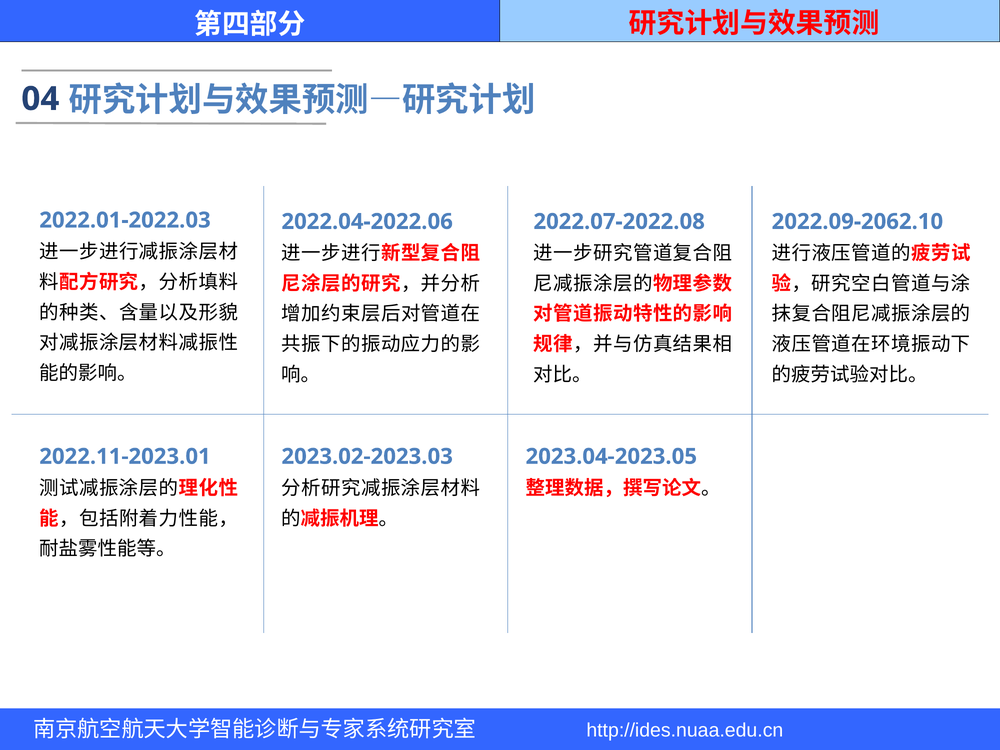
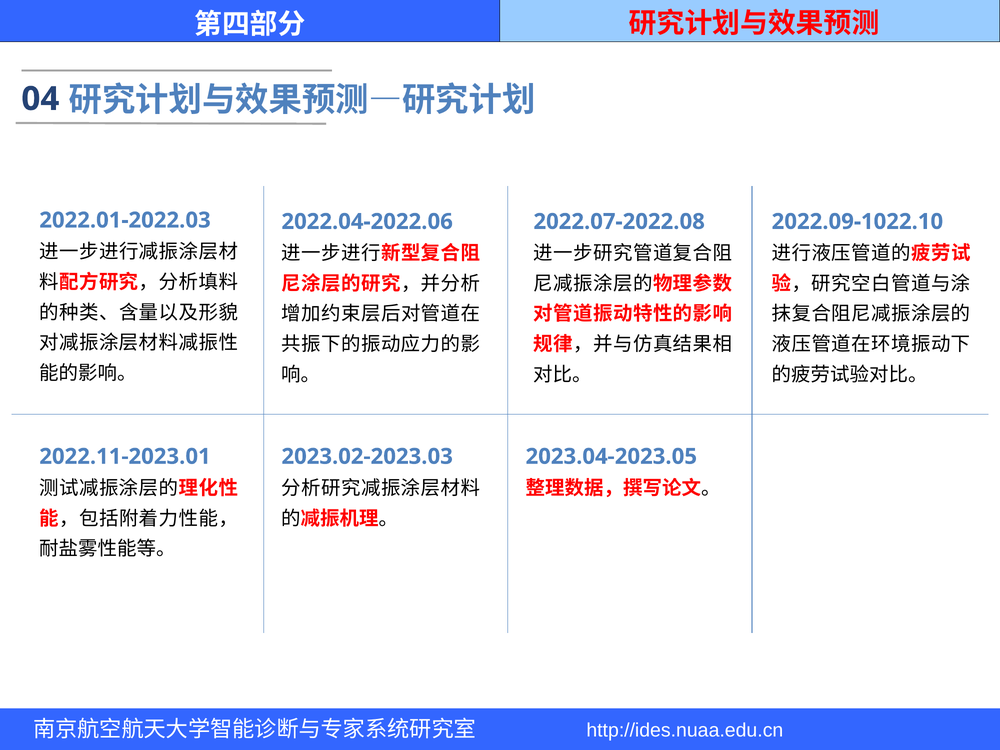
2022.09-2062.10: 2022.09-2062.10 -> 2022.09-1022.10
